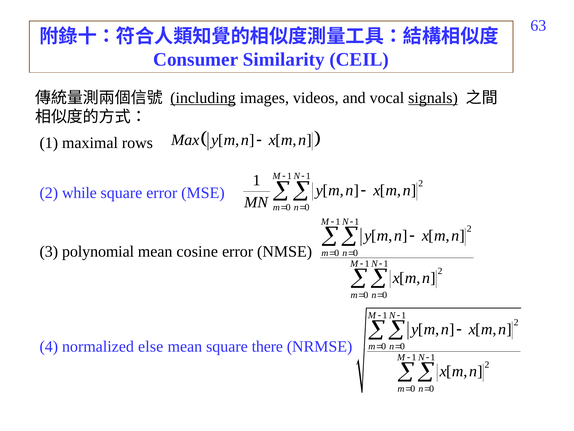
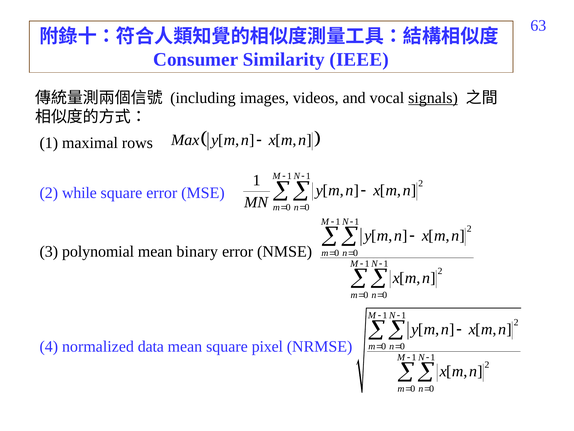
CEIL: CEIL -> IEEE
including underline: present -> none
cosine: cosine -> binary
else: else -> data
there: there -> pixel
